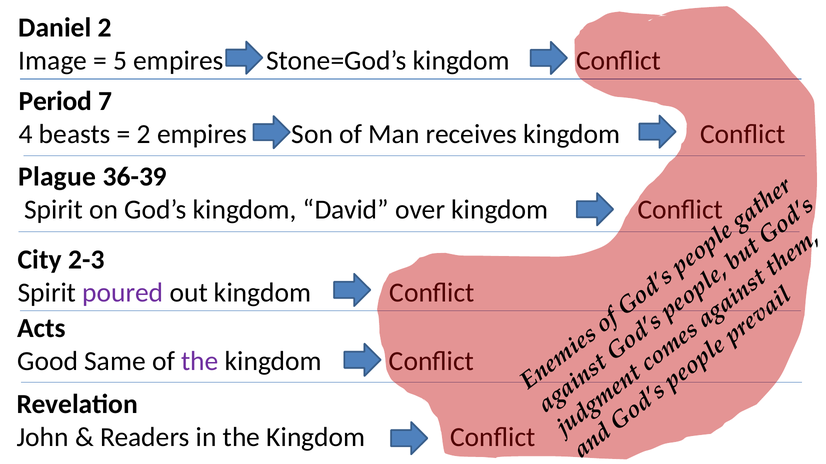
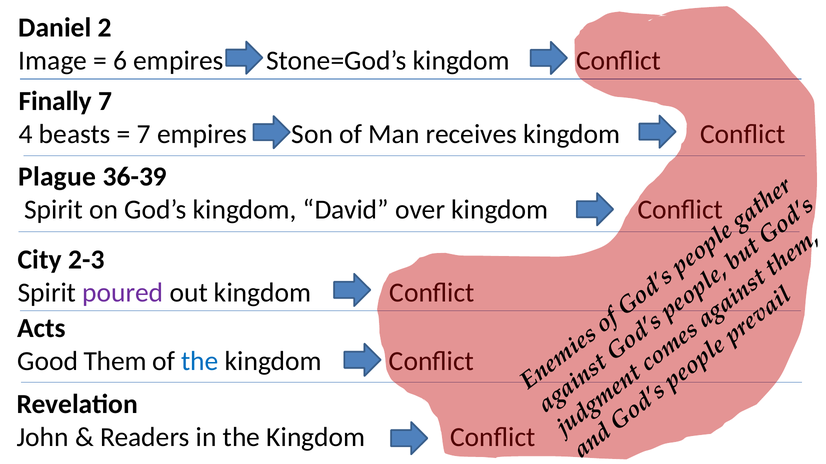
5: 5 -> 6
Period: Period -> Finally
2 at (144, 135): 2 -> 7
Same: Same -> Them
the at (200, 361) colour: purple -> blue
